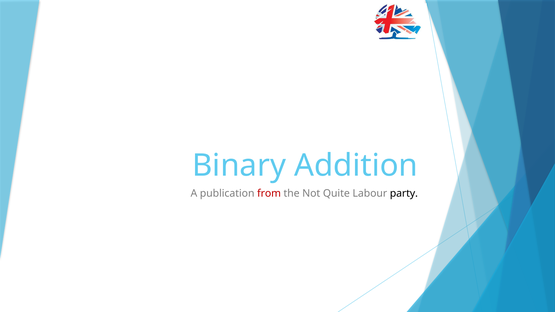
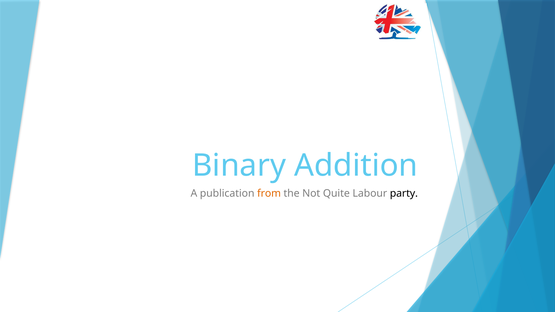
from colour: red -> orange
